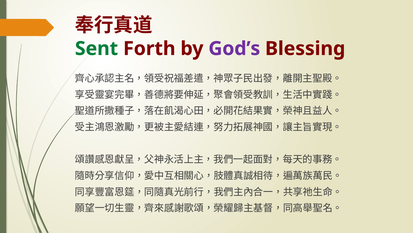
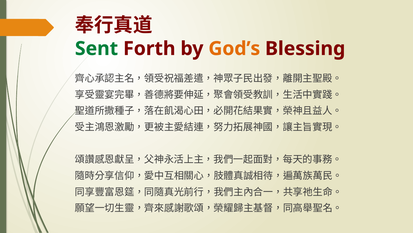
God’s colour: purple -> orange
